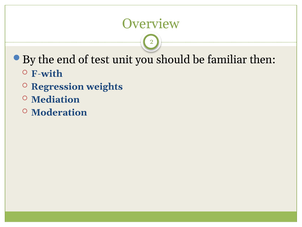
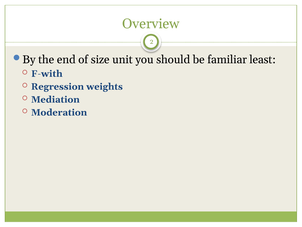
test: test -> size
then: then -> least
